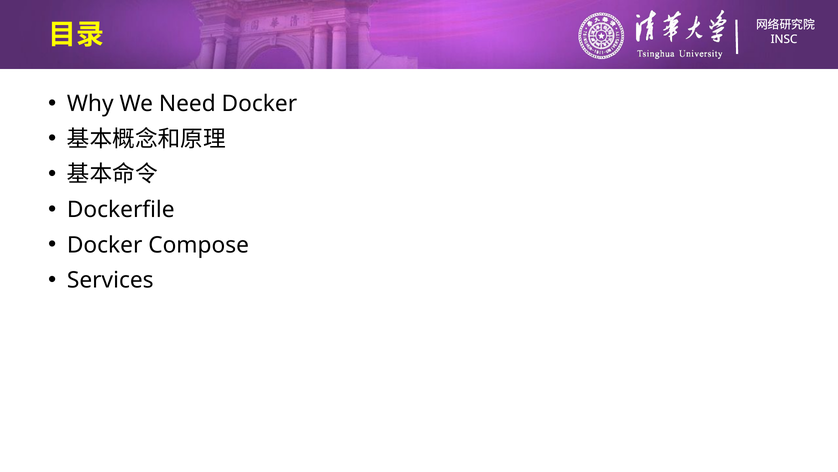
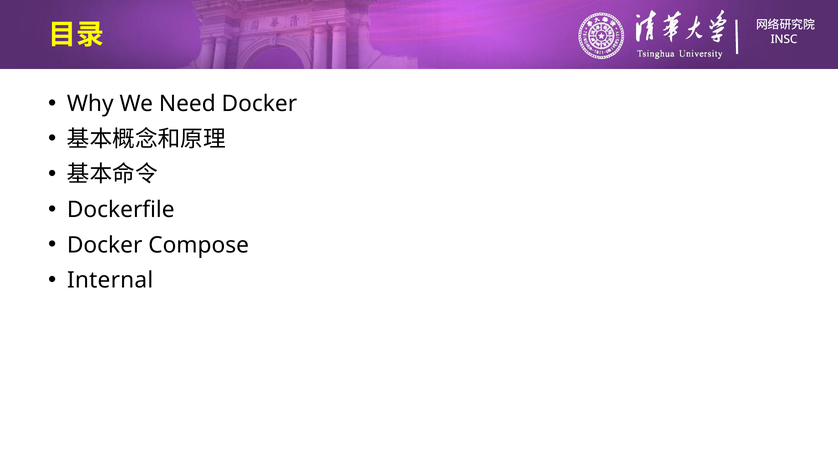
Services: Services -> Internal
